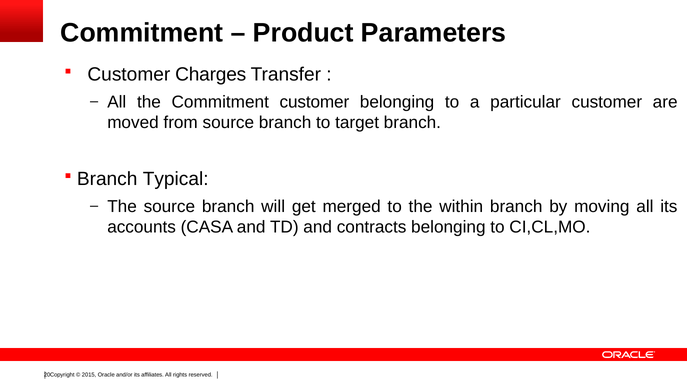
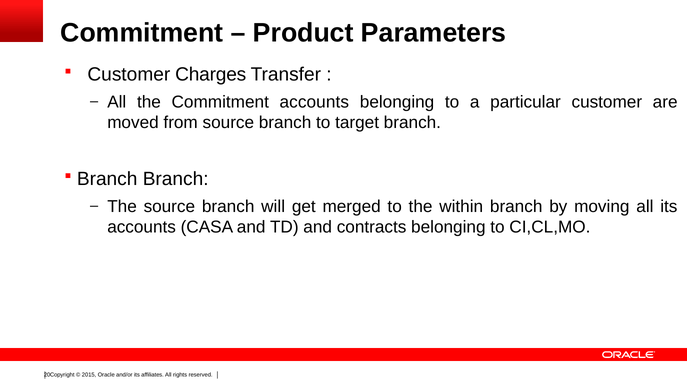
Commitment customer: customer -> accounts
Branch Typical: Typical -> Branch
